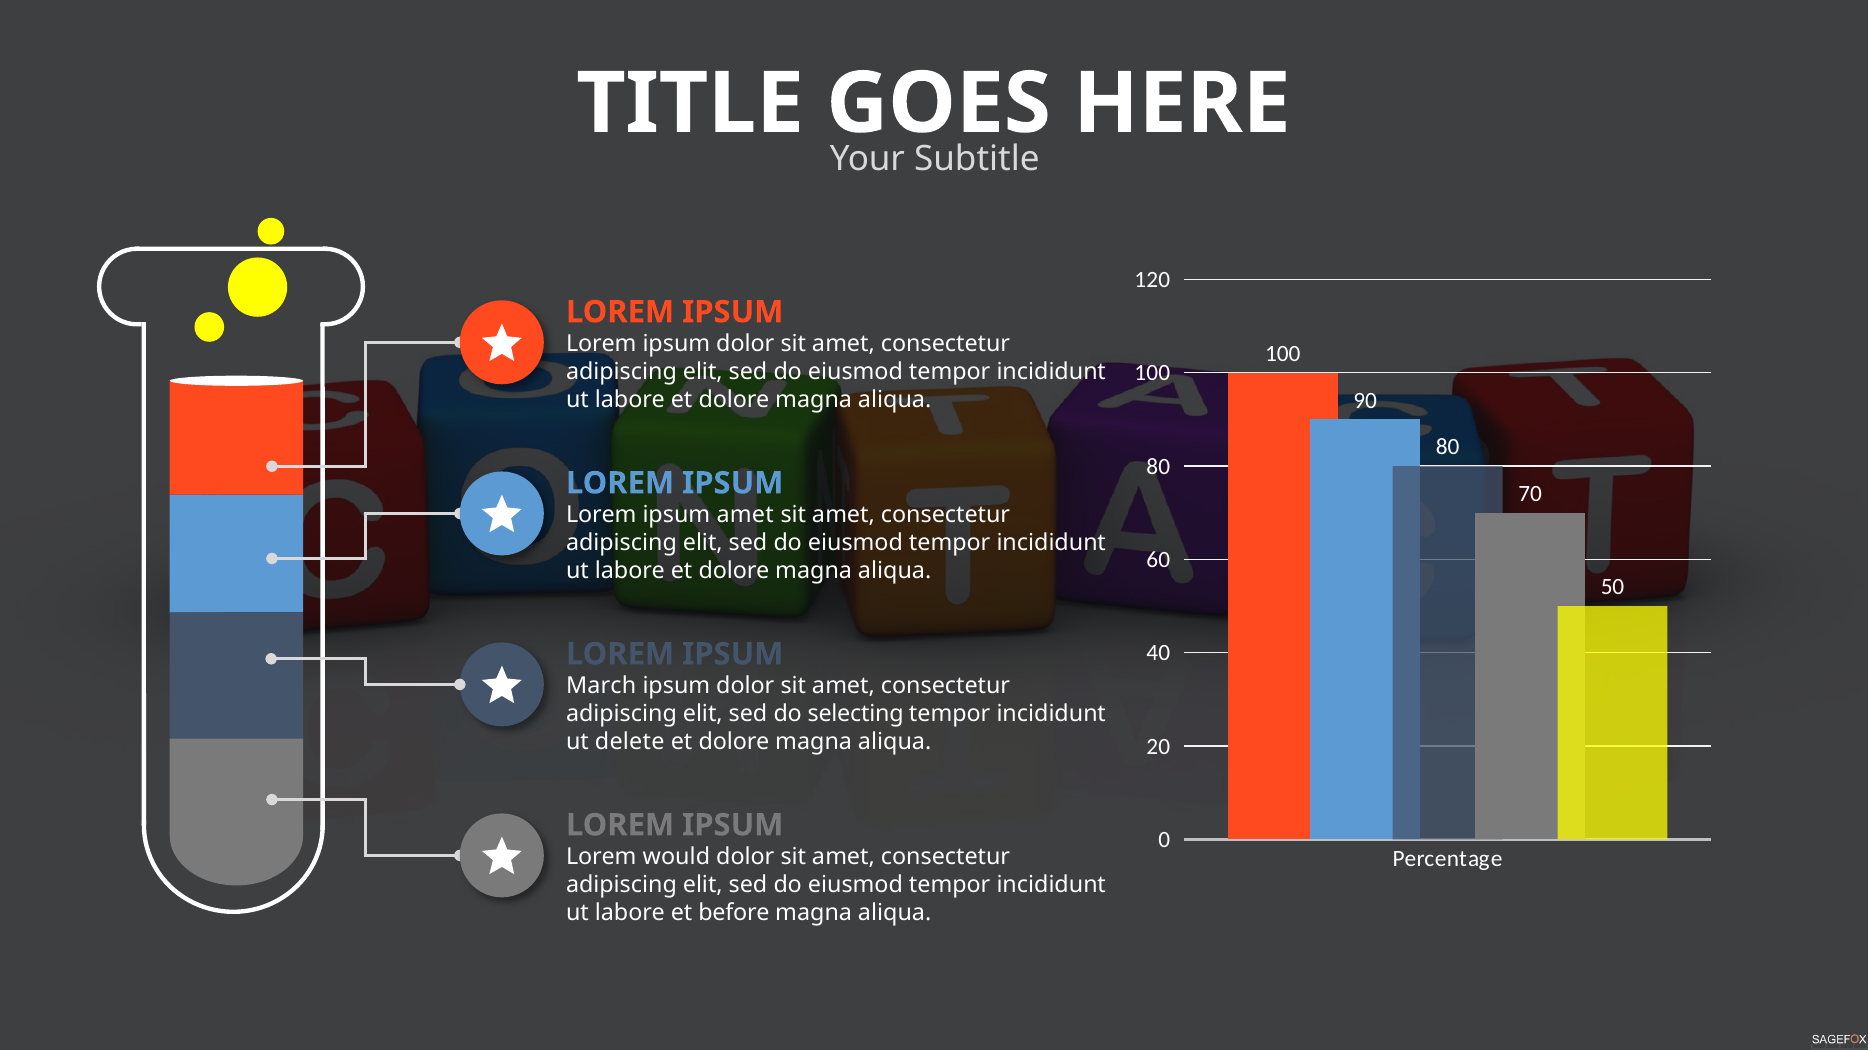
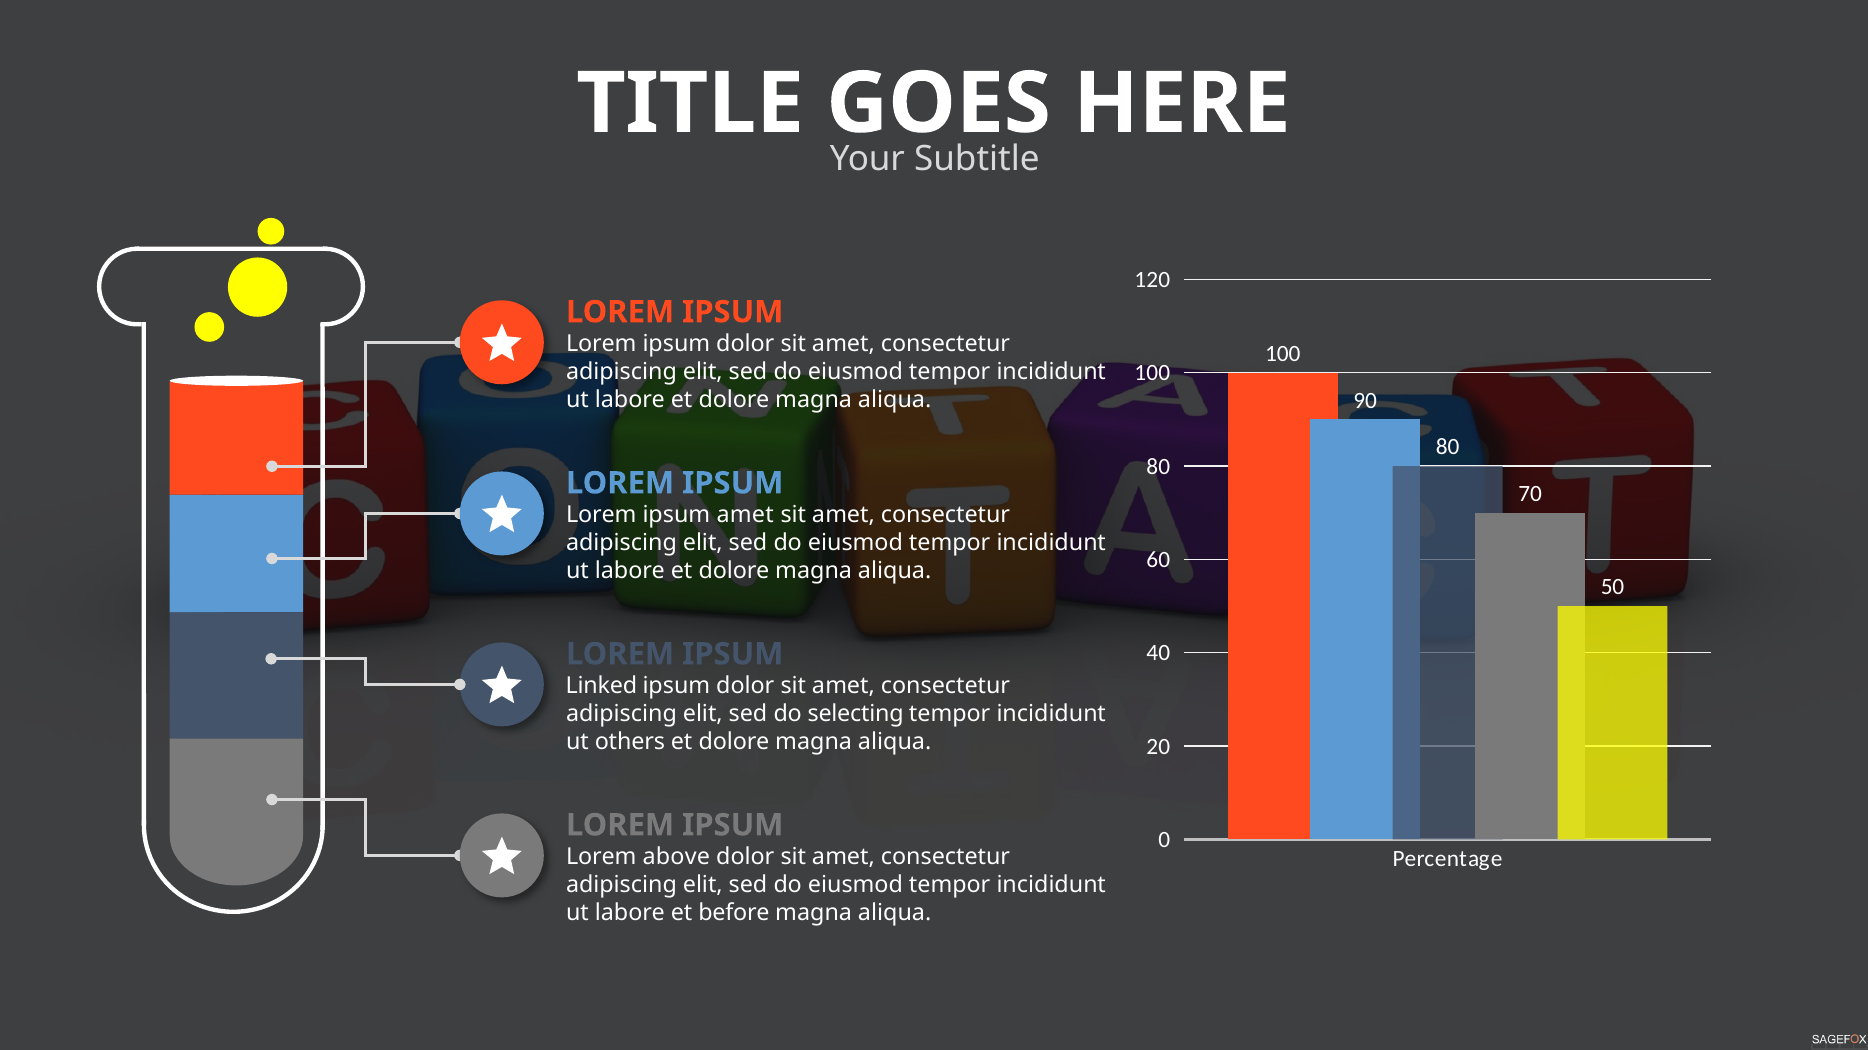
March: March -> Linked
delete: delete -> others
would: would -> above
